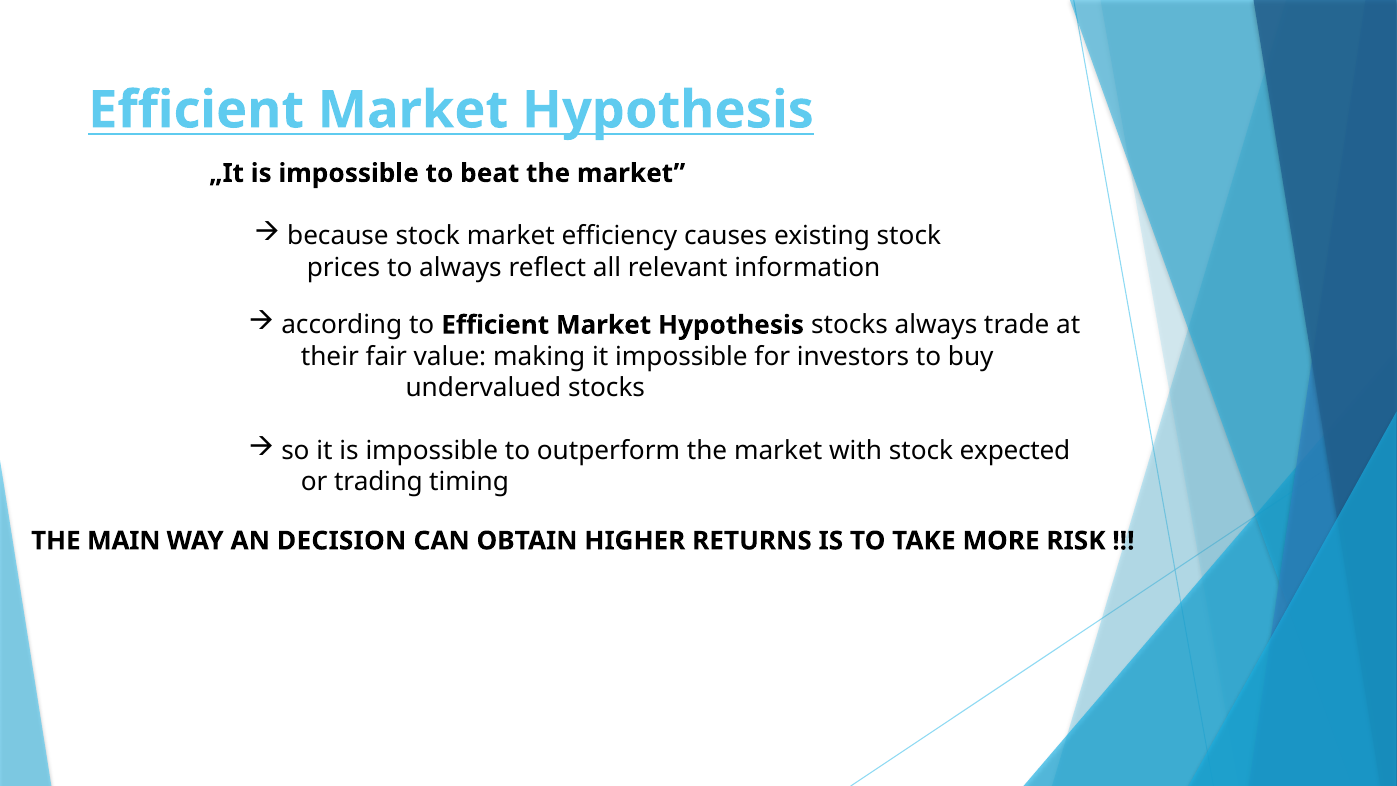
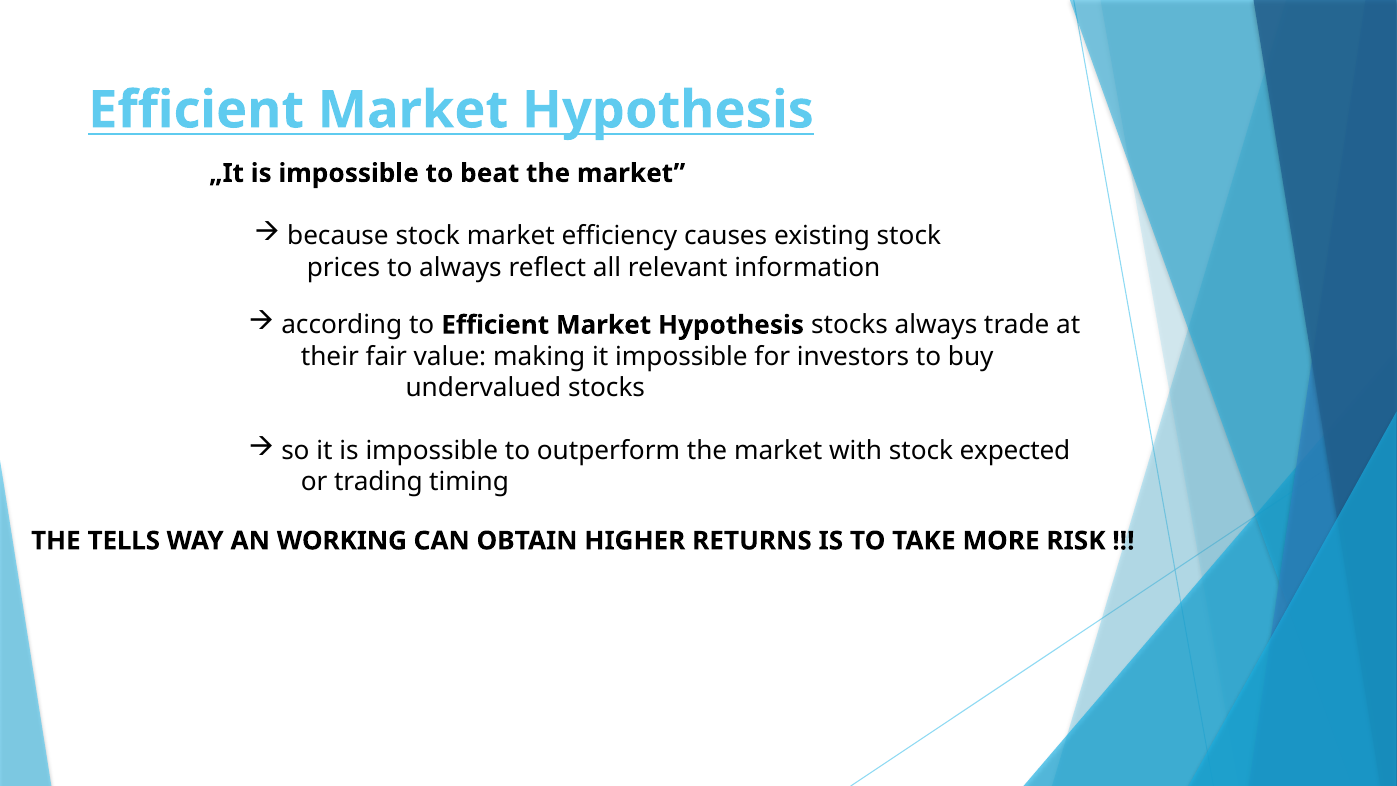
MAIN: MAIN -> TELLS
DECISION: DECISION -> WORKING
